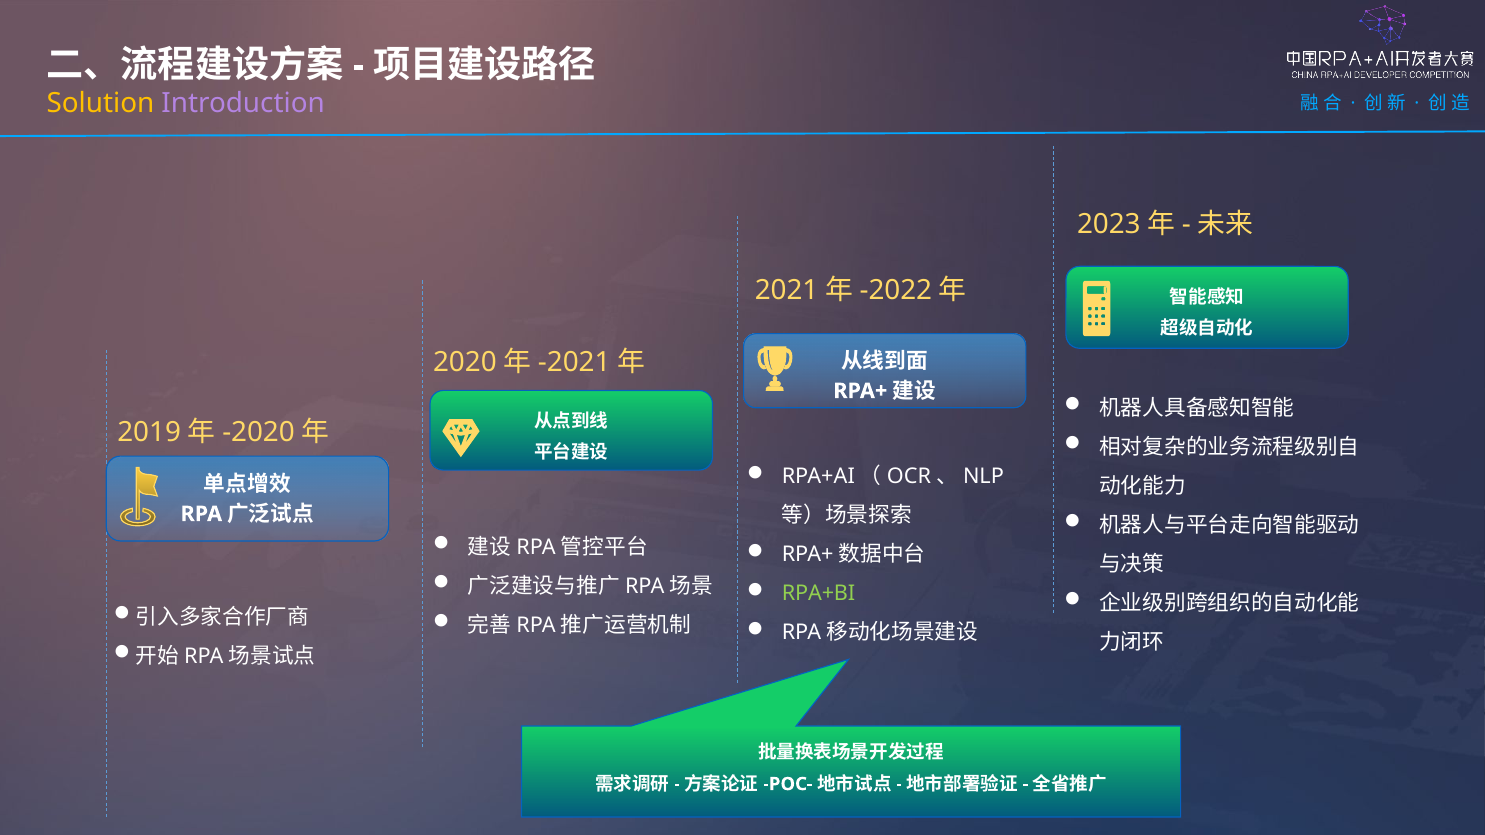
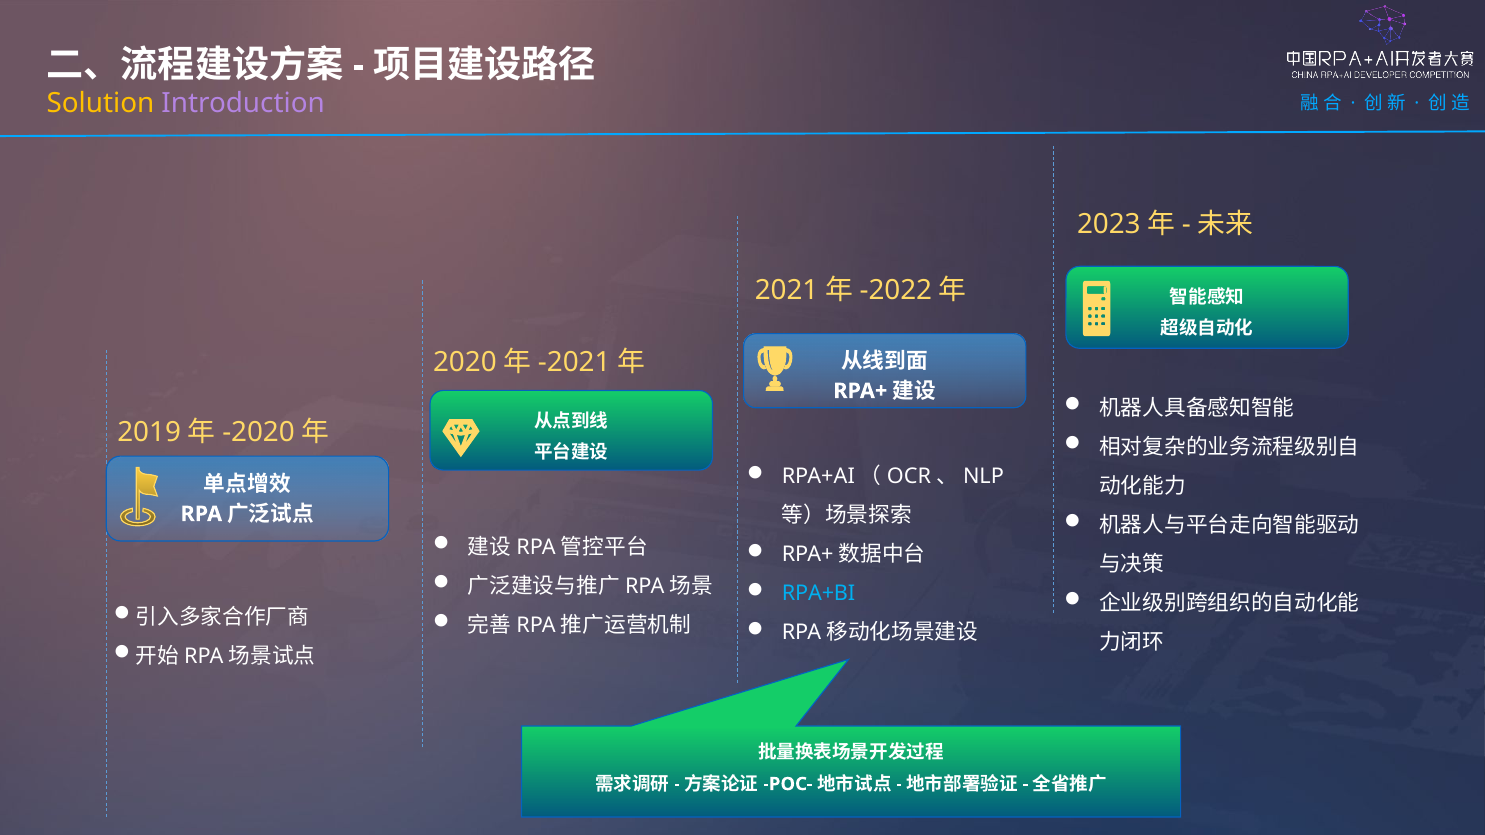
RPA+BI colour: light green -> light blue
